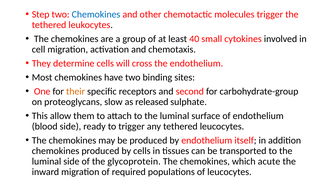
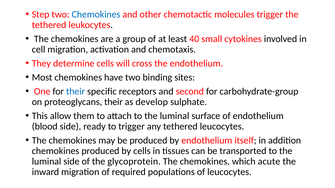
their at (76, 92) colour: orange -> blue
proteoglycans slow: slow -> their
released: released -> develop
